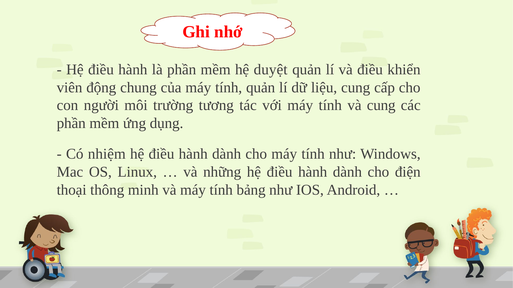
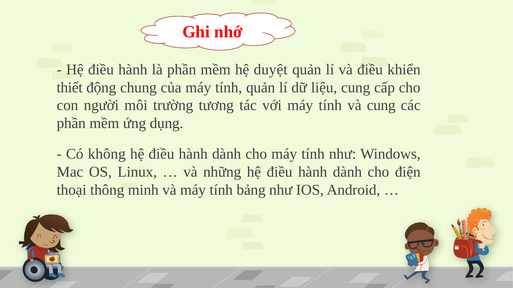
viên: viên -> thiết
nhiệm: nhiệm -> không
